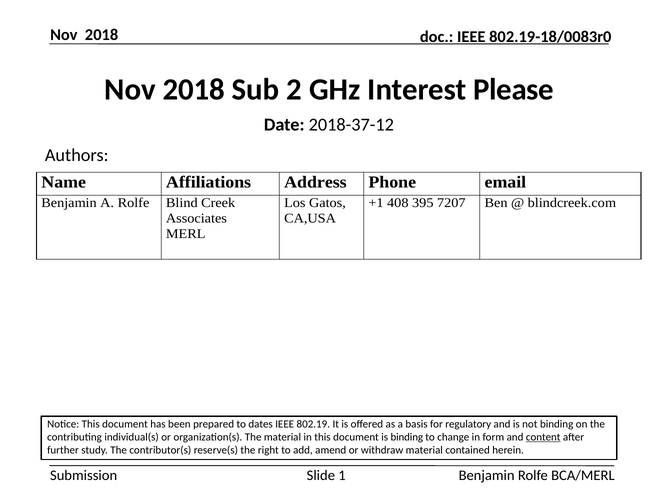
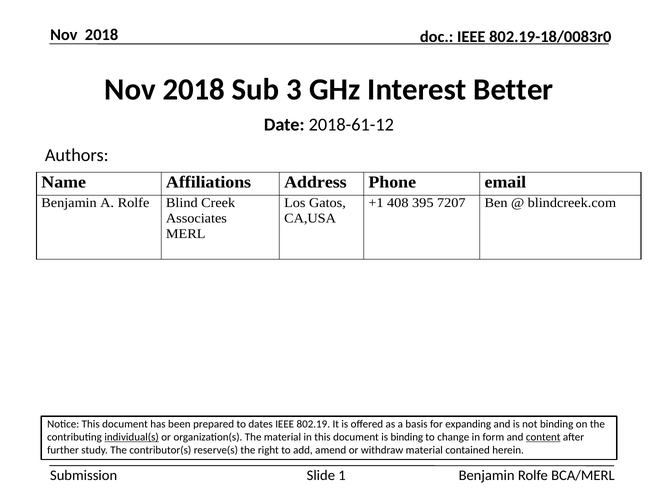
2: 2 -> 3
Please: Please -> Better
2018-37-12: 2018-37-12 -> 2018-61-12
regulatory: regulatory -> expanding
individual(s underline: none -> present
